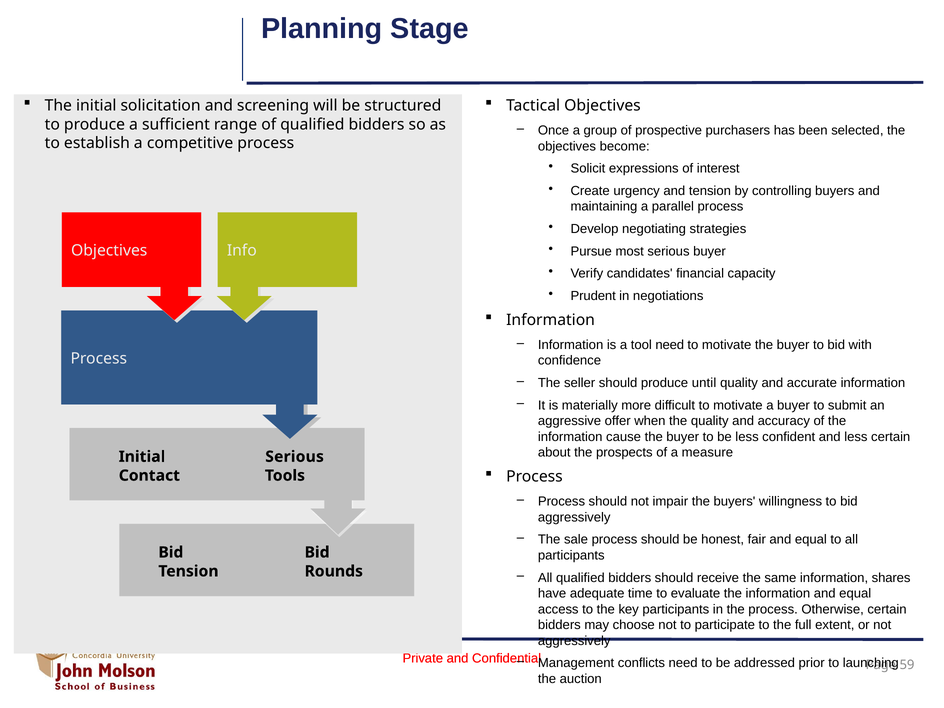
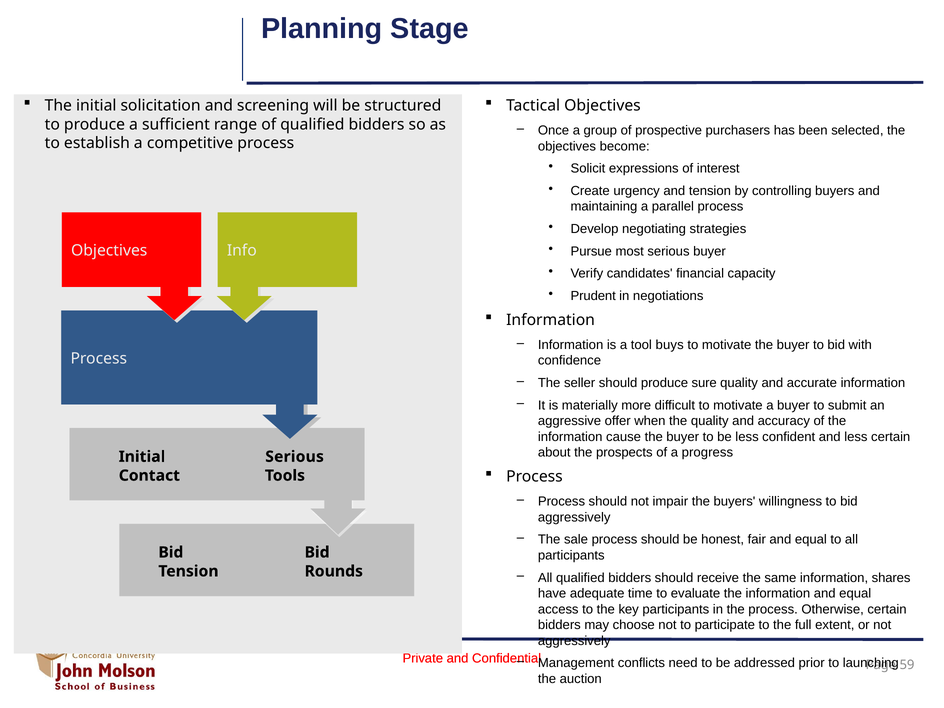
tool need: need -> buys
until: until -> sure
measure: measure -> progress
